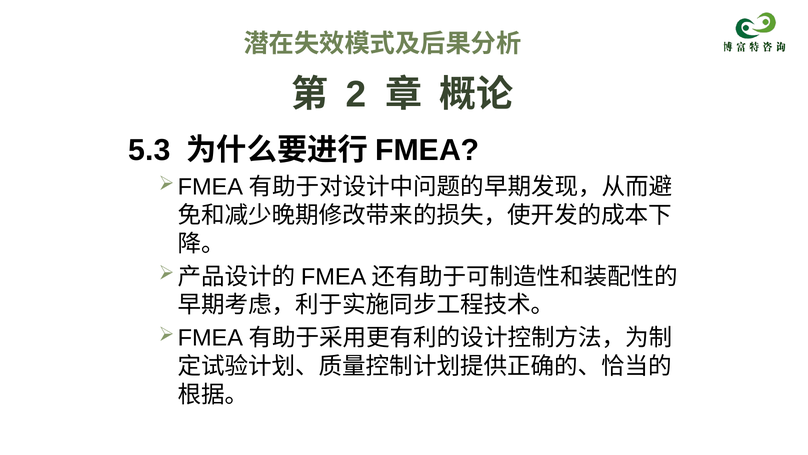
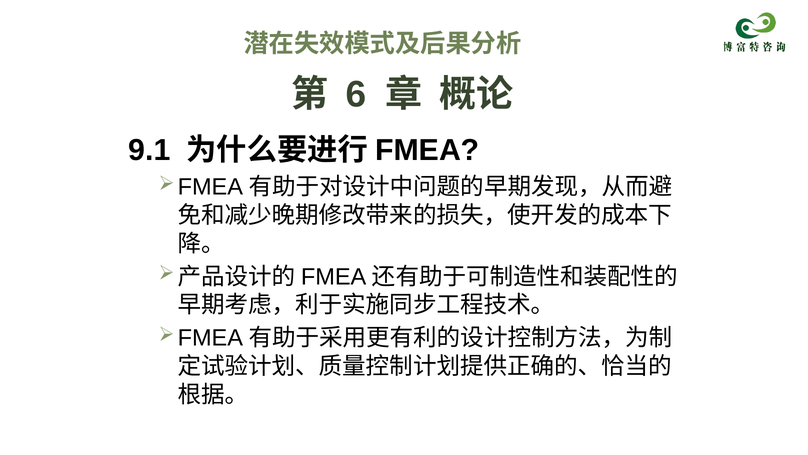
2: 2 -> 6
5.3: 5.3 -> 9.1
